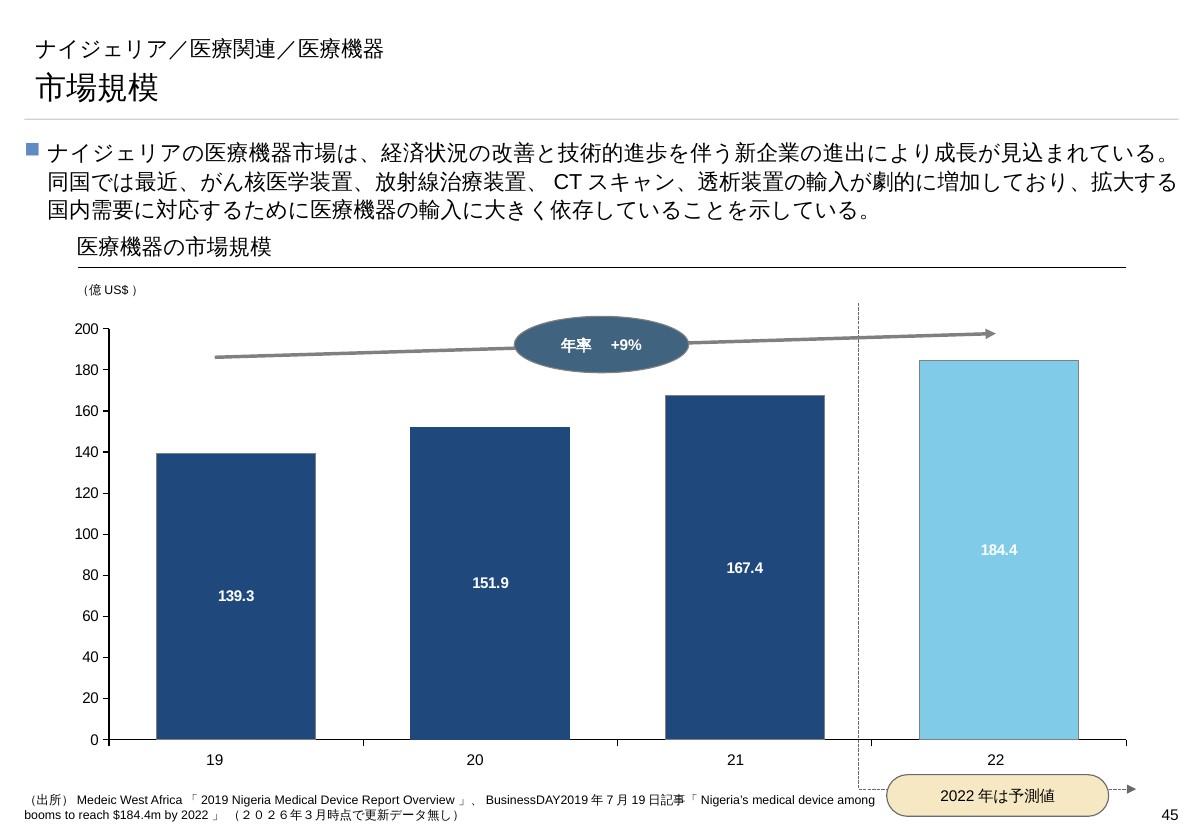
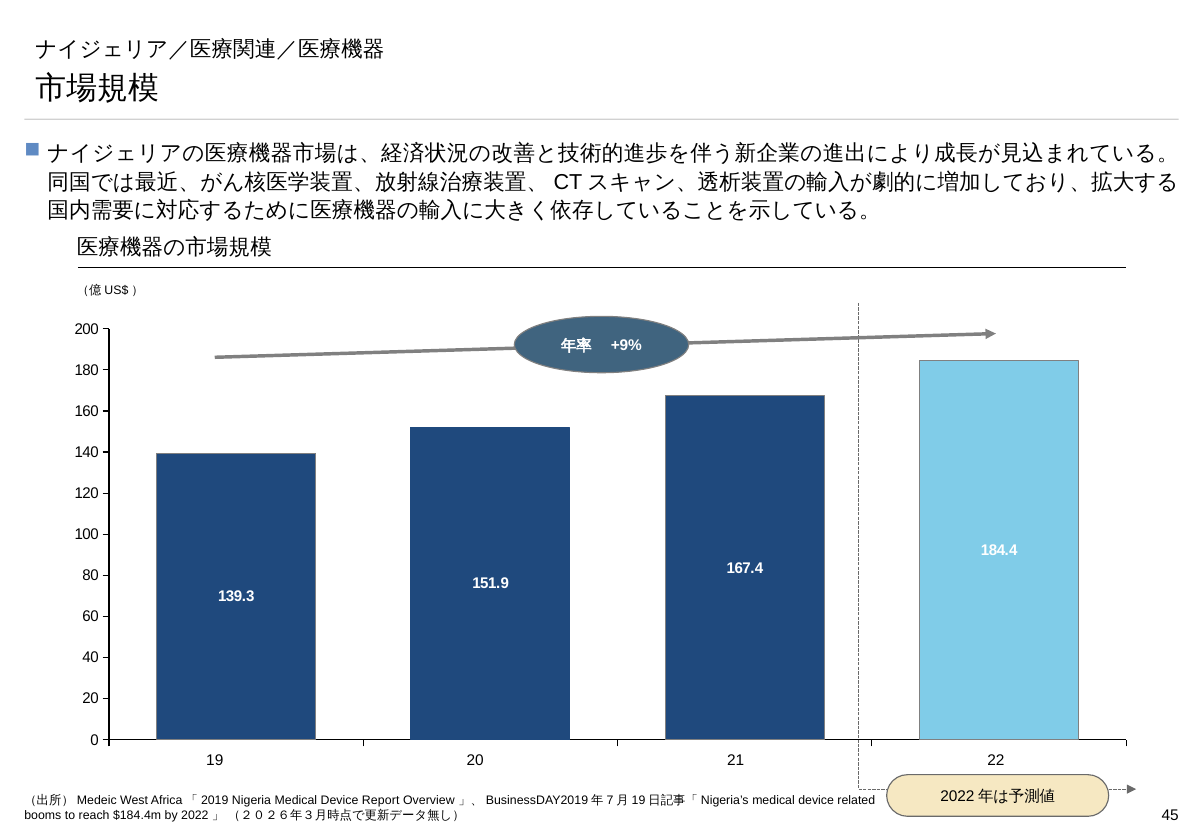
among: among -> related
